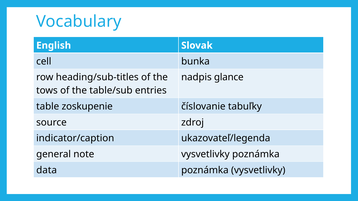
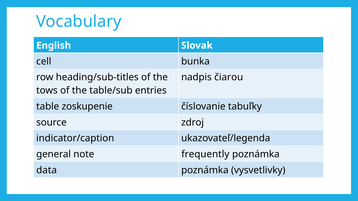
glance: glance -> čiarou
note vysvetlivky: vysvetlivky -> frequently
